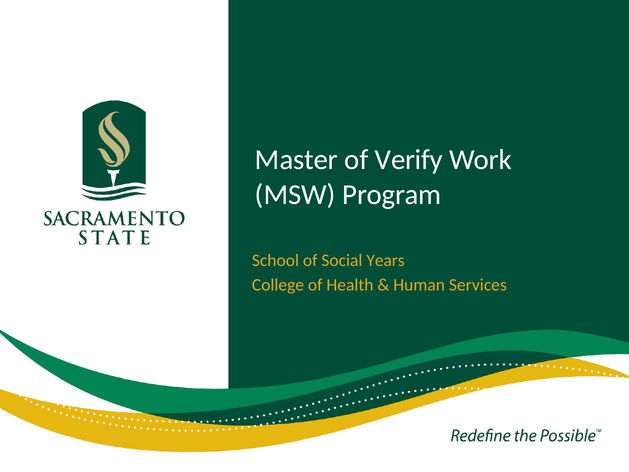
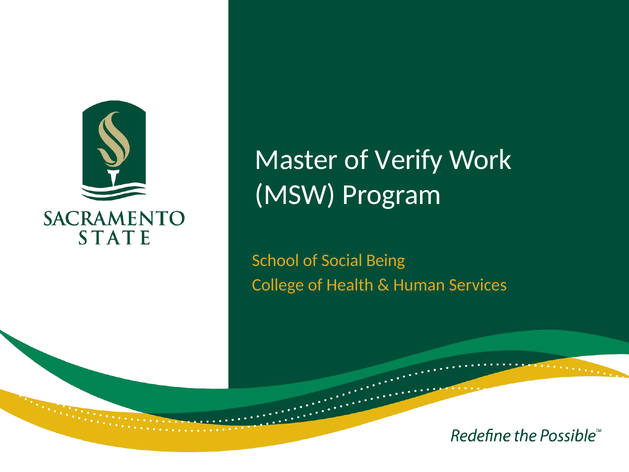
Years: Years -> Being
